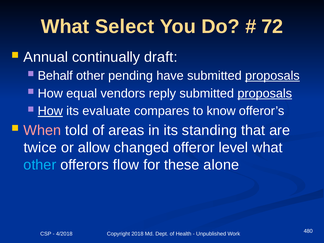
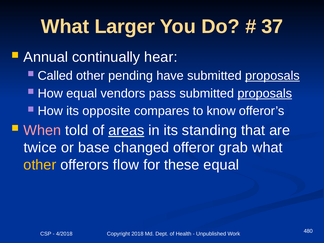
Select: Select -> Larger
72: 72 -> 37
draft: draft -> hear
Behalf: Behalf -> Called
reply: reply -> pass
How at (50, 111) underline: present -> none
evaluate: evaluate -> opposite
areas underline: none -> present
allow: allow -> base
level: level -> grab
other at (40, 165) colour: light blue -> yellow
these alone: alone -> equal
